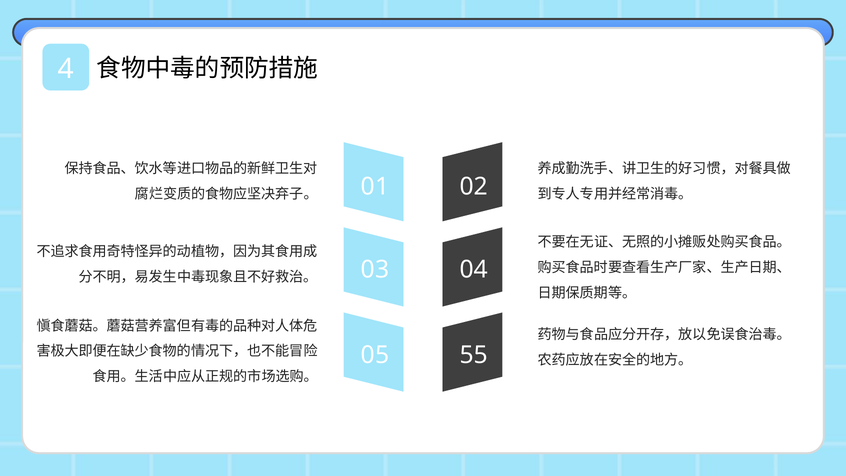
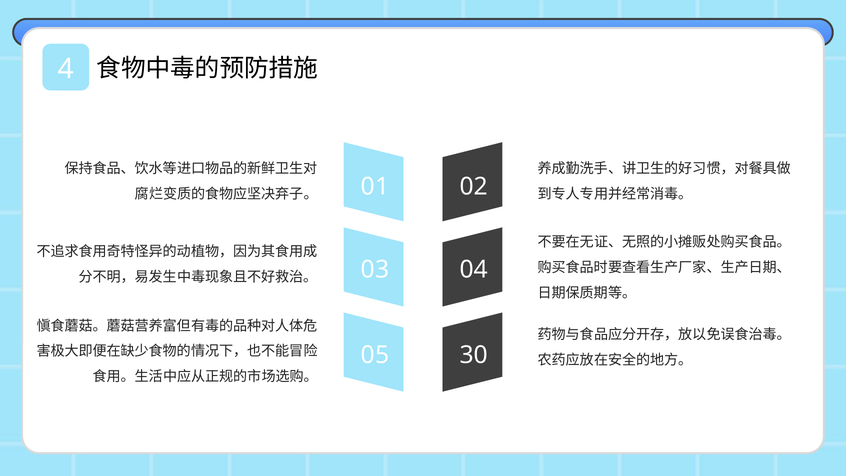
55: 55 -> 30
